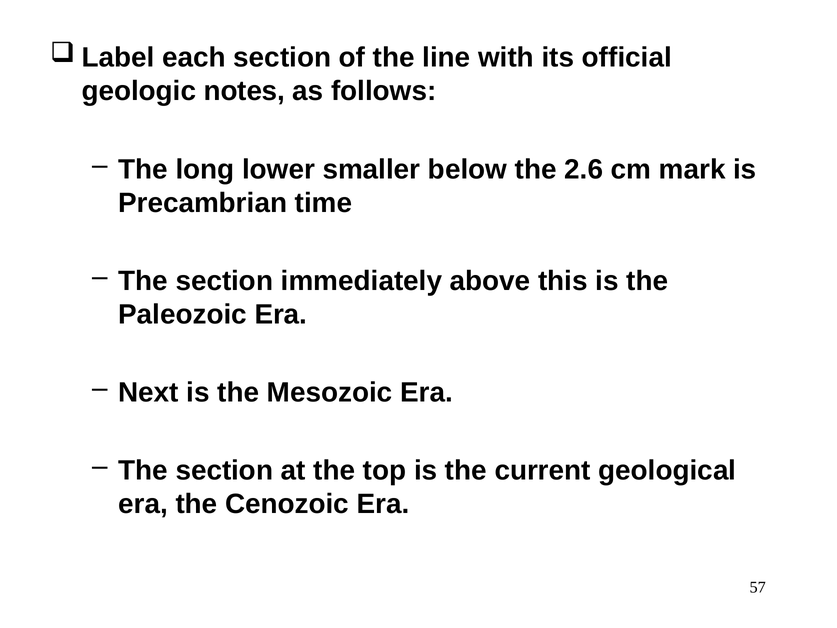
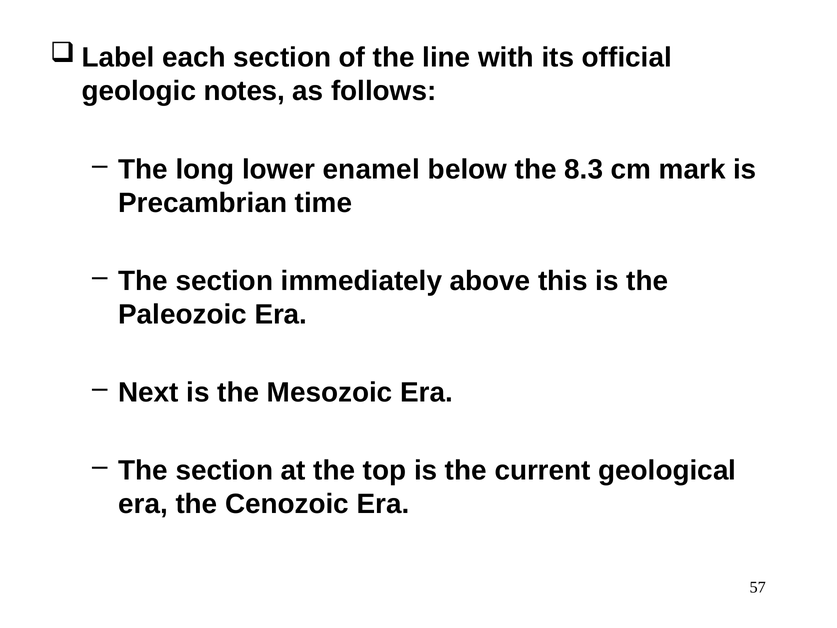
smaller: smaller -> enamel
2.6: 2.6 -> 8.3
